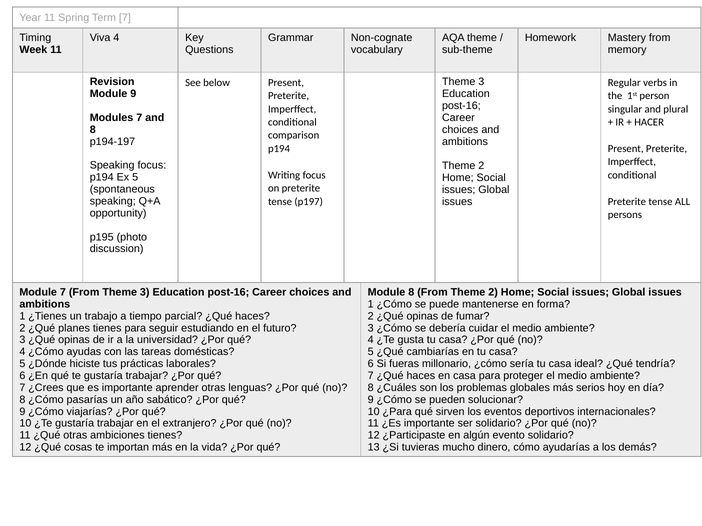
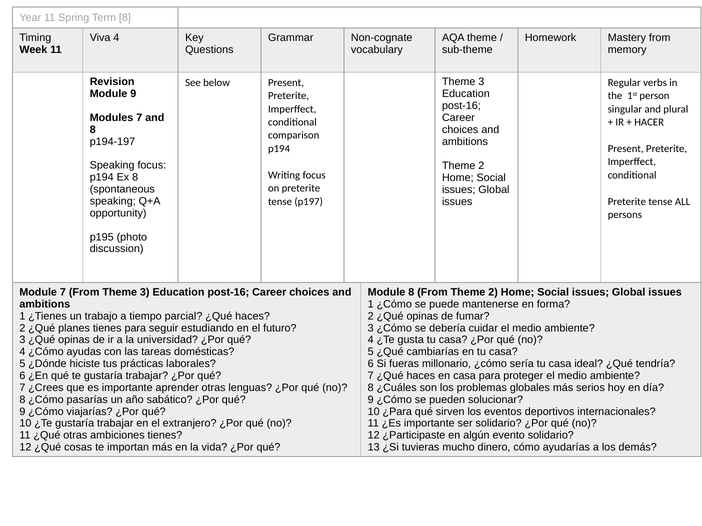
Term 7: 7 -> 8
Ex 5: 5 -> 8
